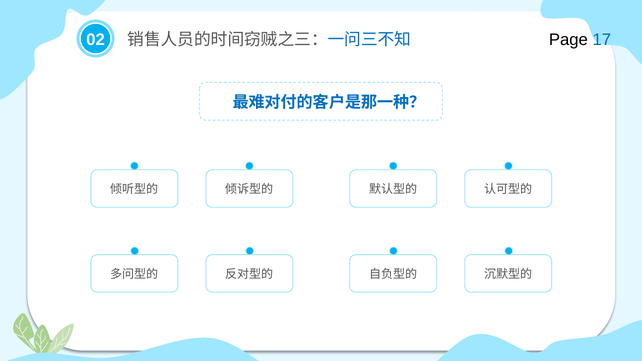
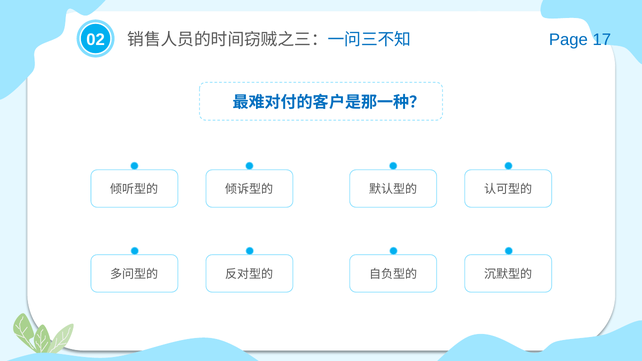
Page colour: black -> blue
